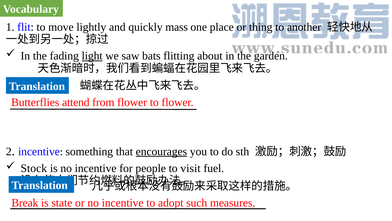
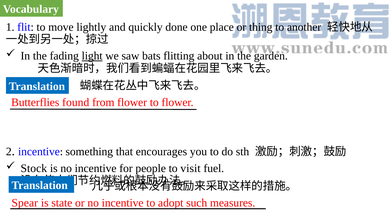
mass: mass -> done
attend: attend -> found
encourages underline: present -> none
Break: Break -> Spear
